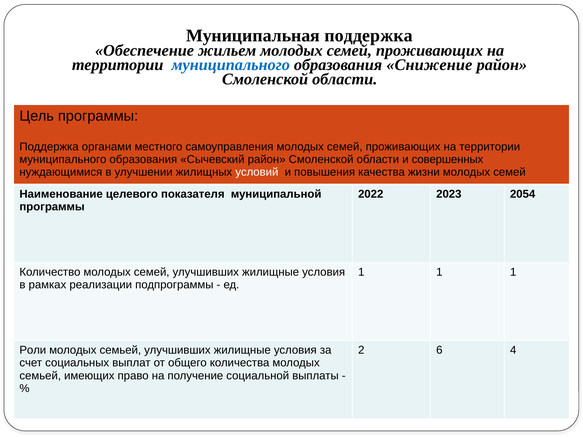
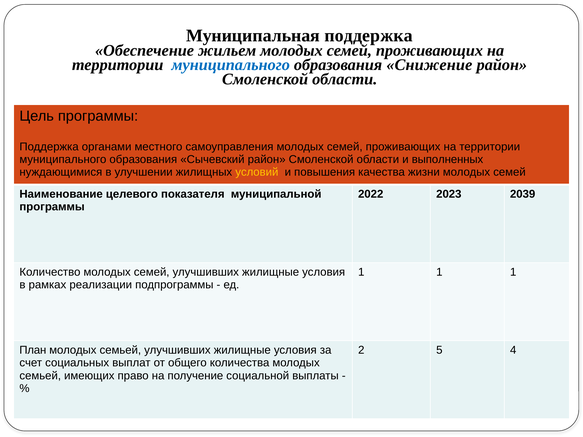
совершенных: совершенных -> выполненных
условий colour: white -> yellow
2054: 2054 -> 2039
Роли: Роли -> План
6: 6 -> 5
